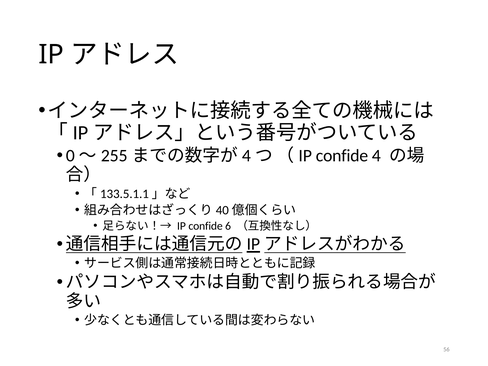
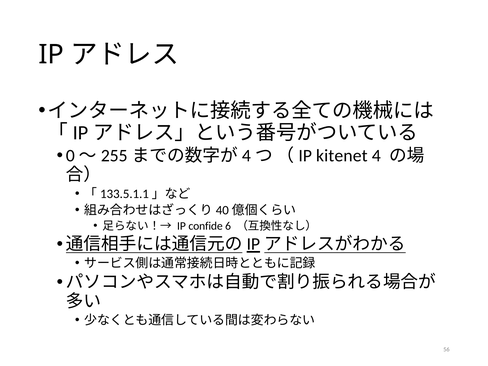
（IP confide: confide -> kitenet
